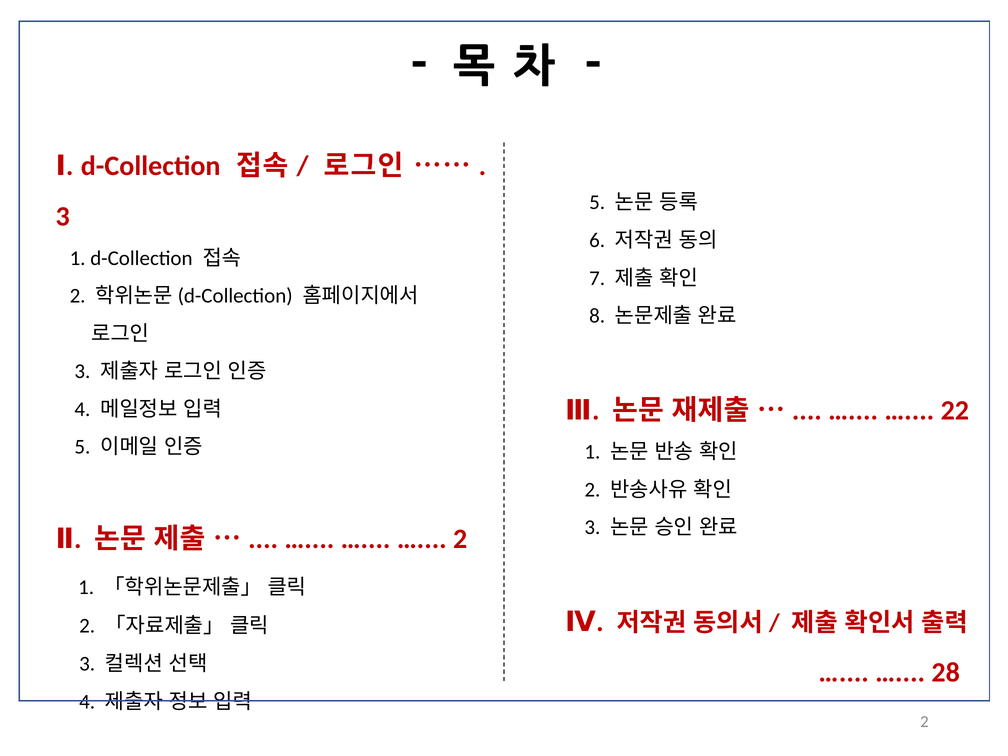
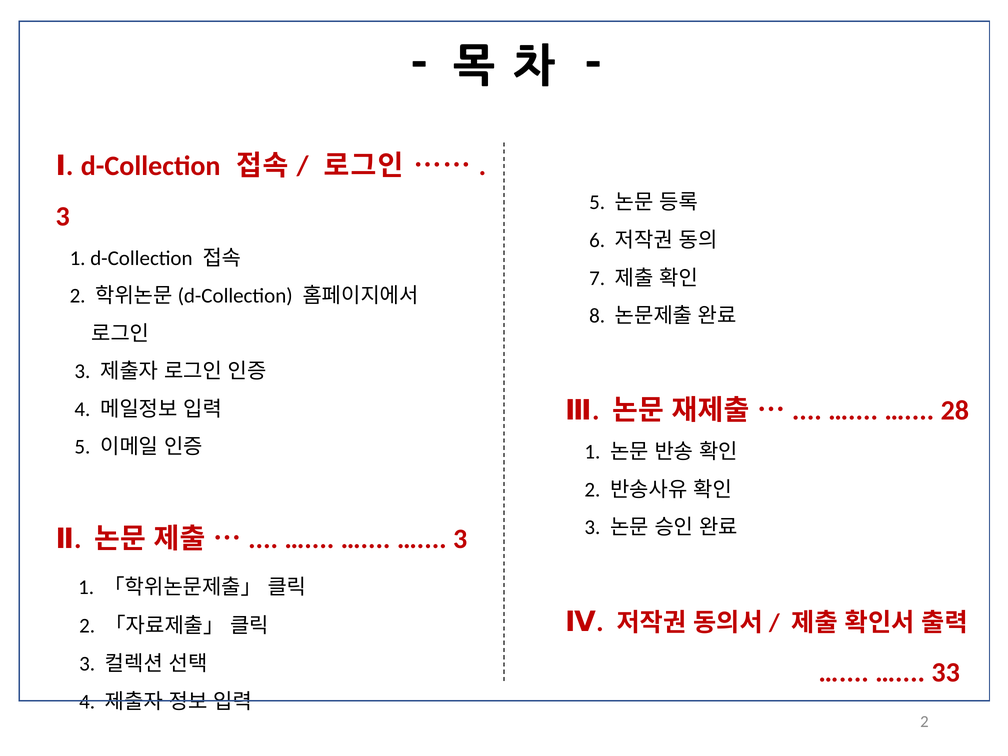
22: 22 -> 28
2 at (460, 539): 2 -> 3
28: 28 -> 33
